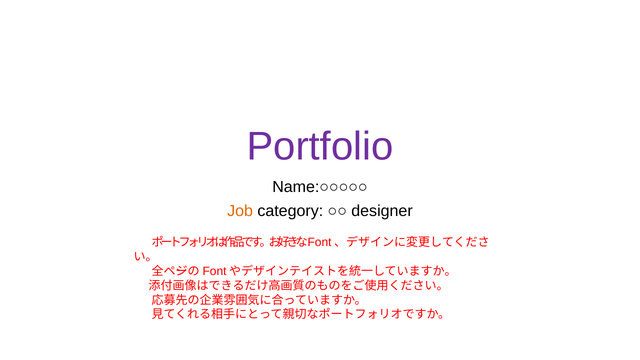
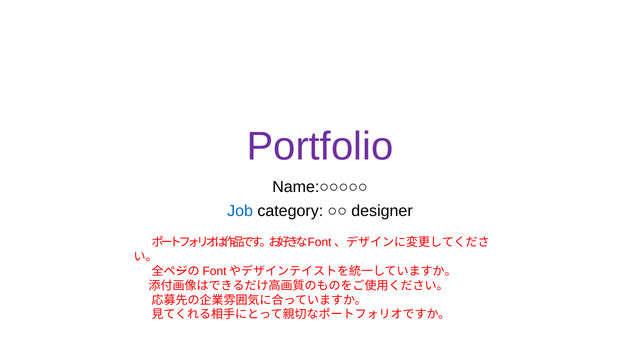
Job colour: orange -> blue
